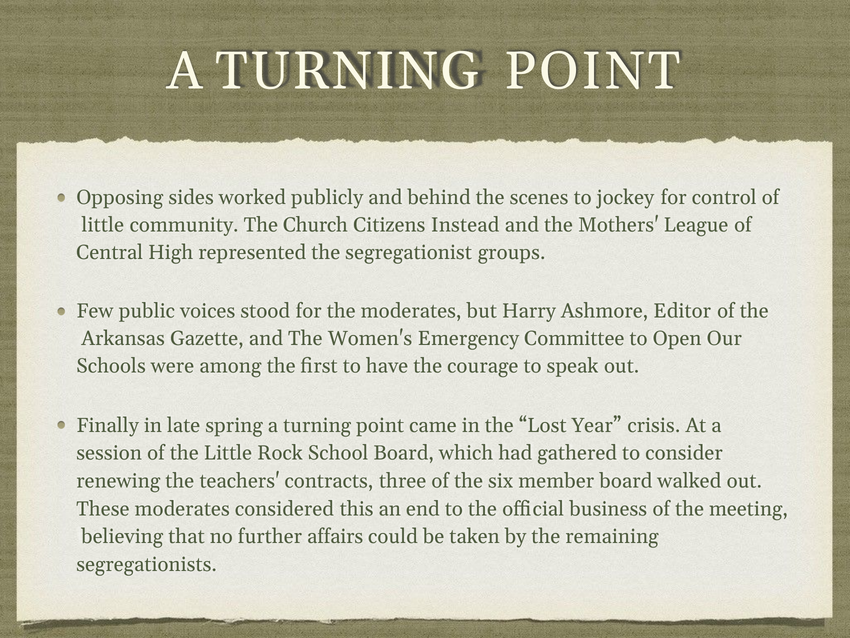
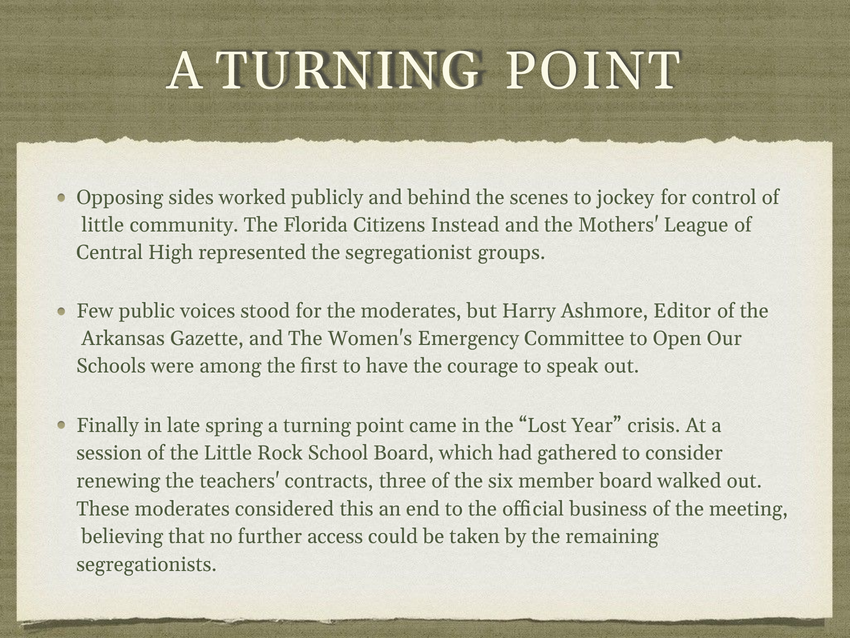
Church: Church -> Florida
affairs: affairs -> access
